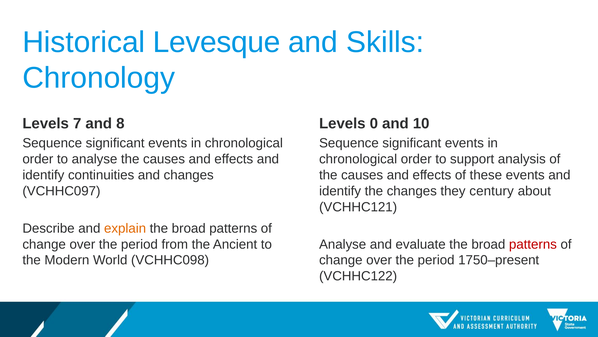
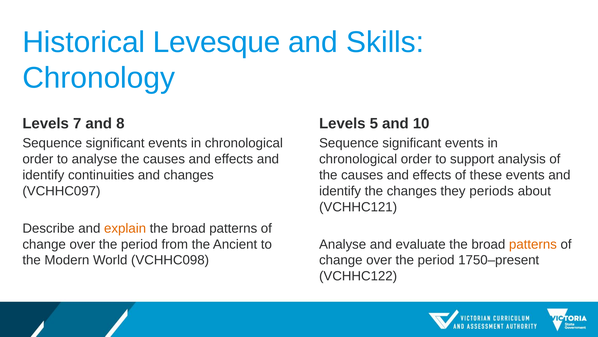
0: 0 -> 5
century: century -> periods
patterns at (533, 244) colour: red -> orange
